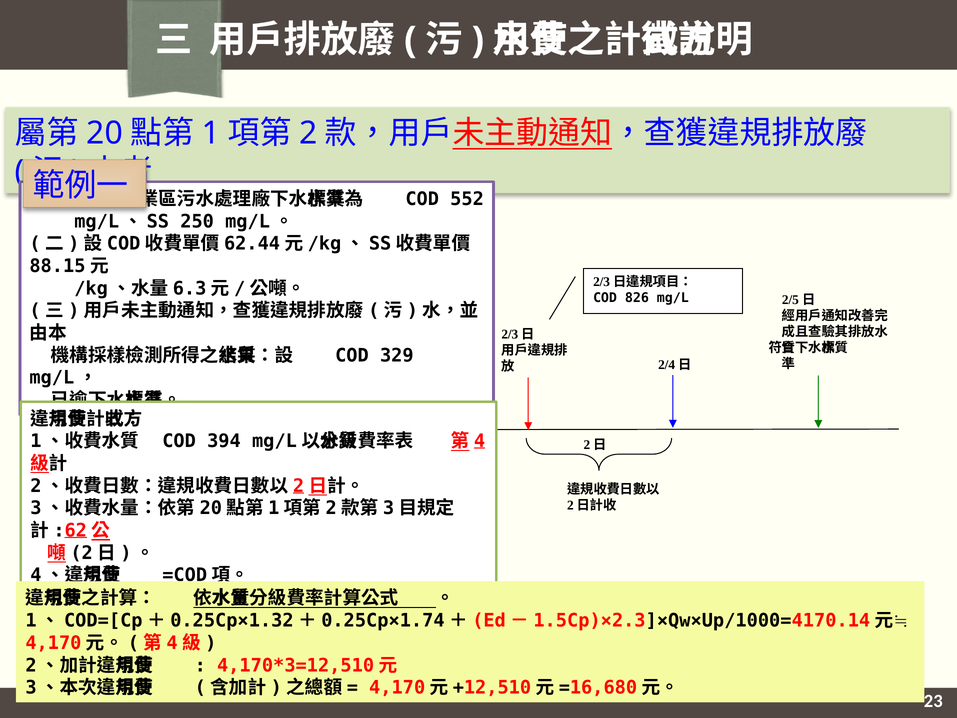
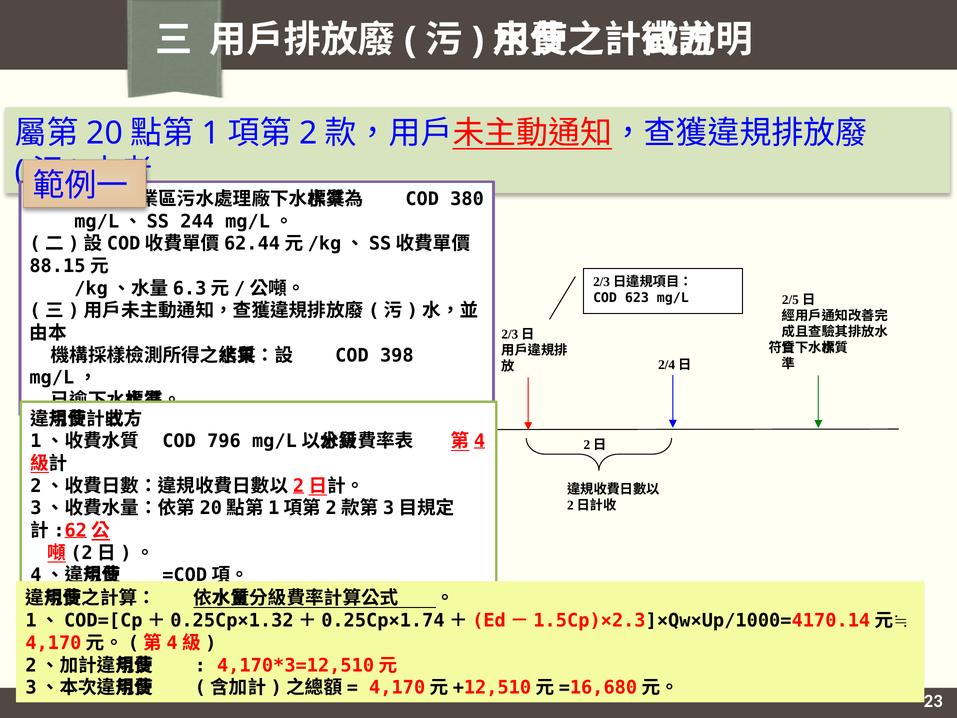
552: 552 -> 380
250: 250 -> 244
826: 826 -> 623
329: 329 -> 398
394: 394 -> 796
